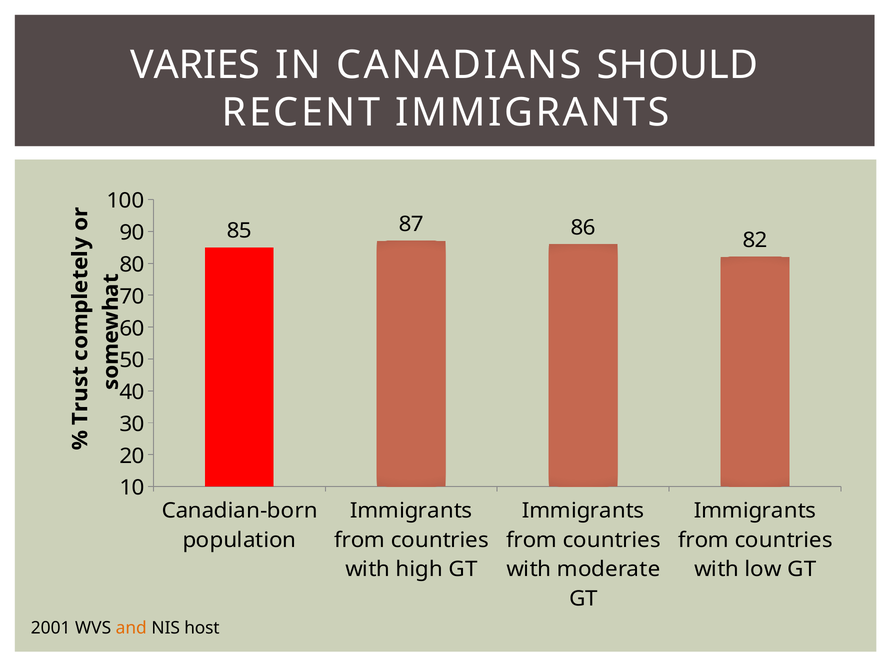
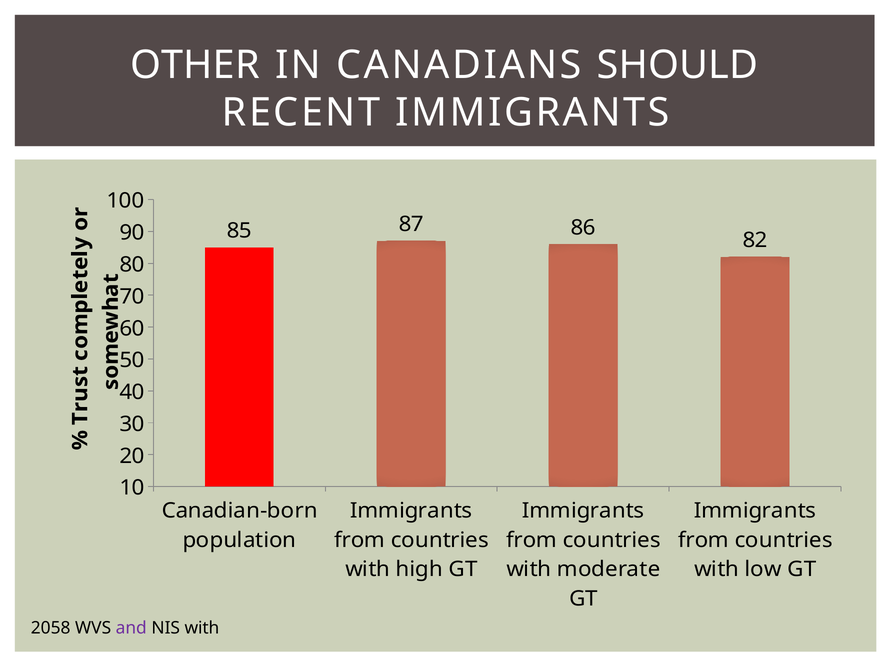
VARIES: VARIES -> OTHER
2001: 2001 -> 2058
and colour: orange -> purple
NIS host: host -> with
